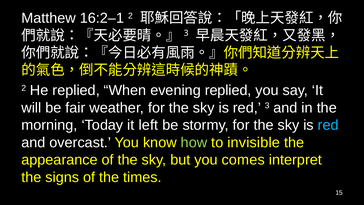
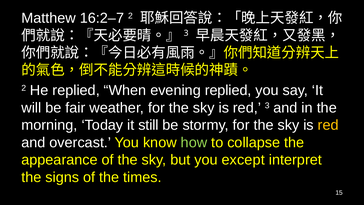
16:2–1: 16:2–1 -> 16:2–7
left: left -> still
red at (328, 125) colour: light blue -> yellow
invisible: invisible -> collapse
comes: comes -> except
